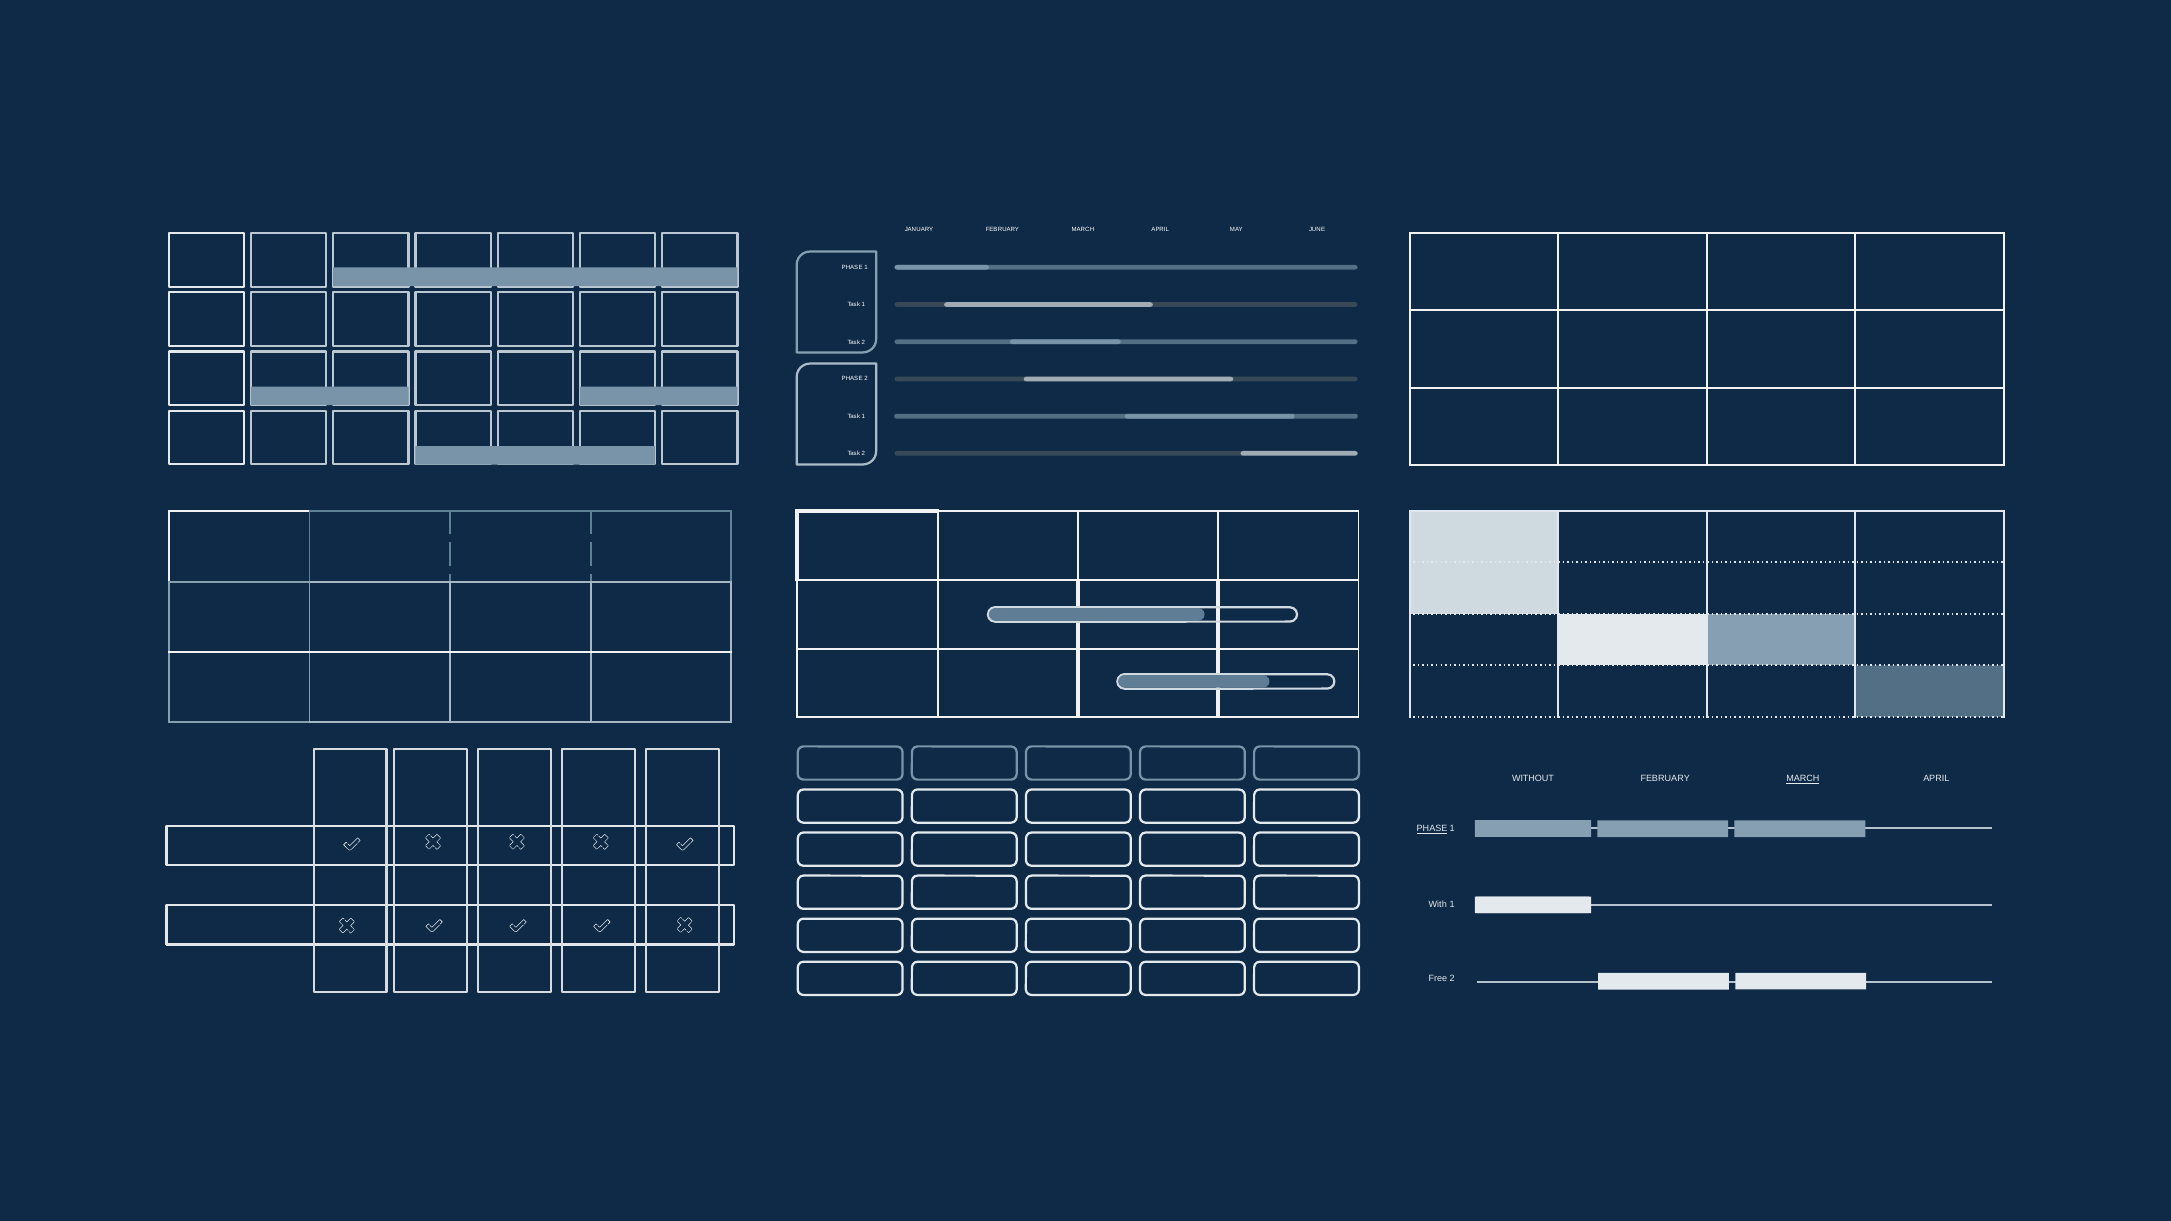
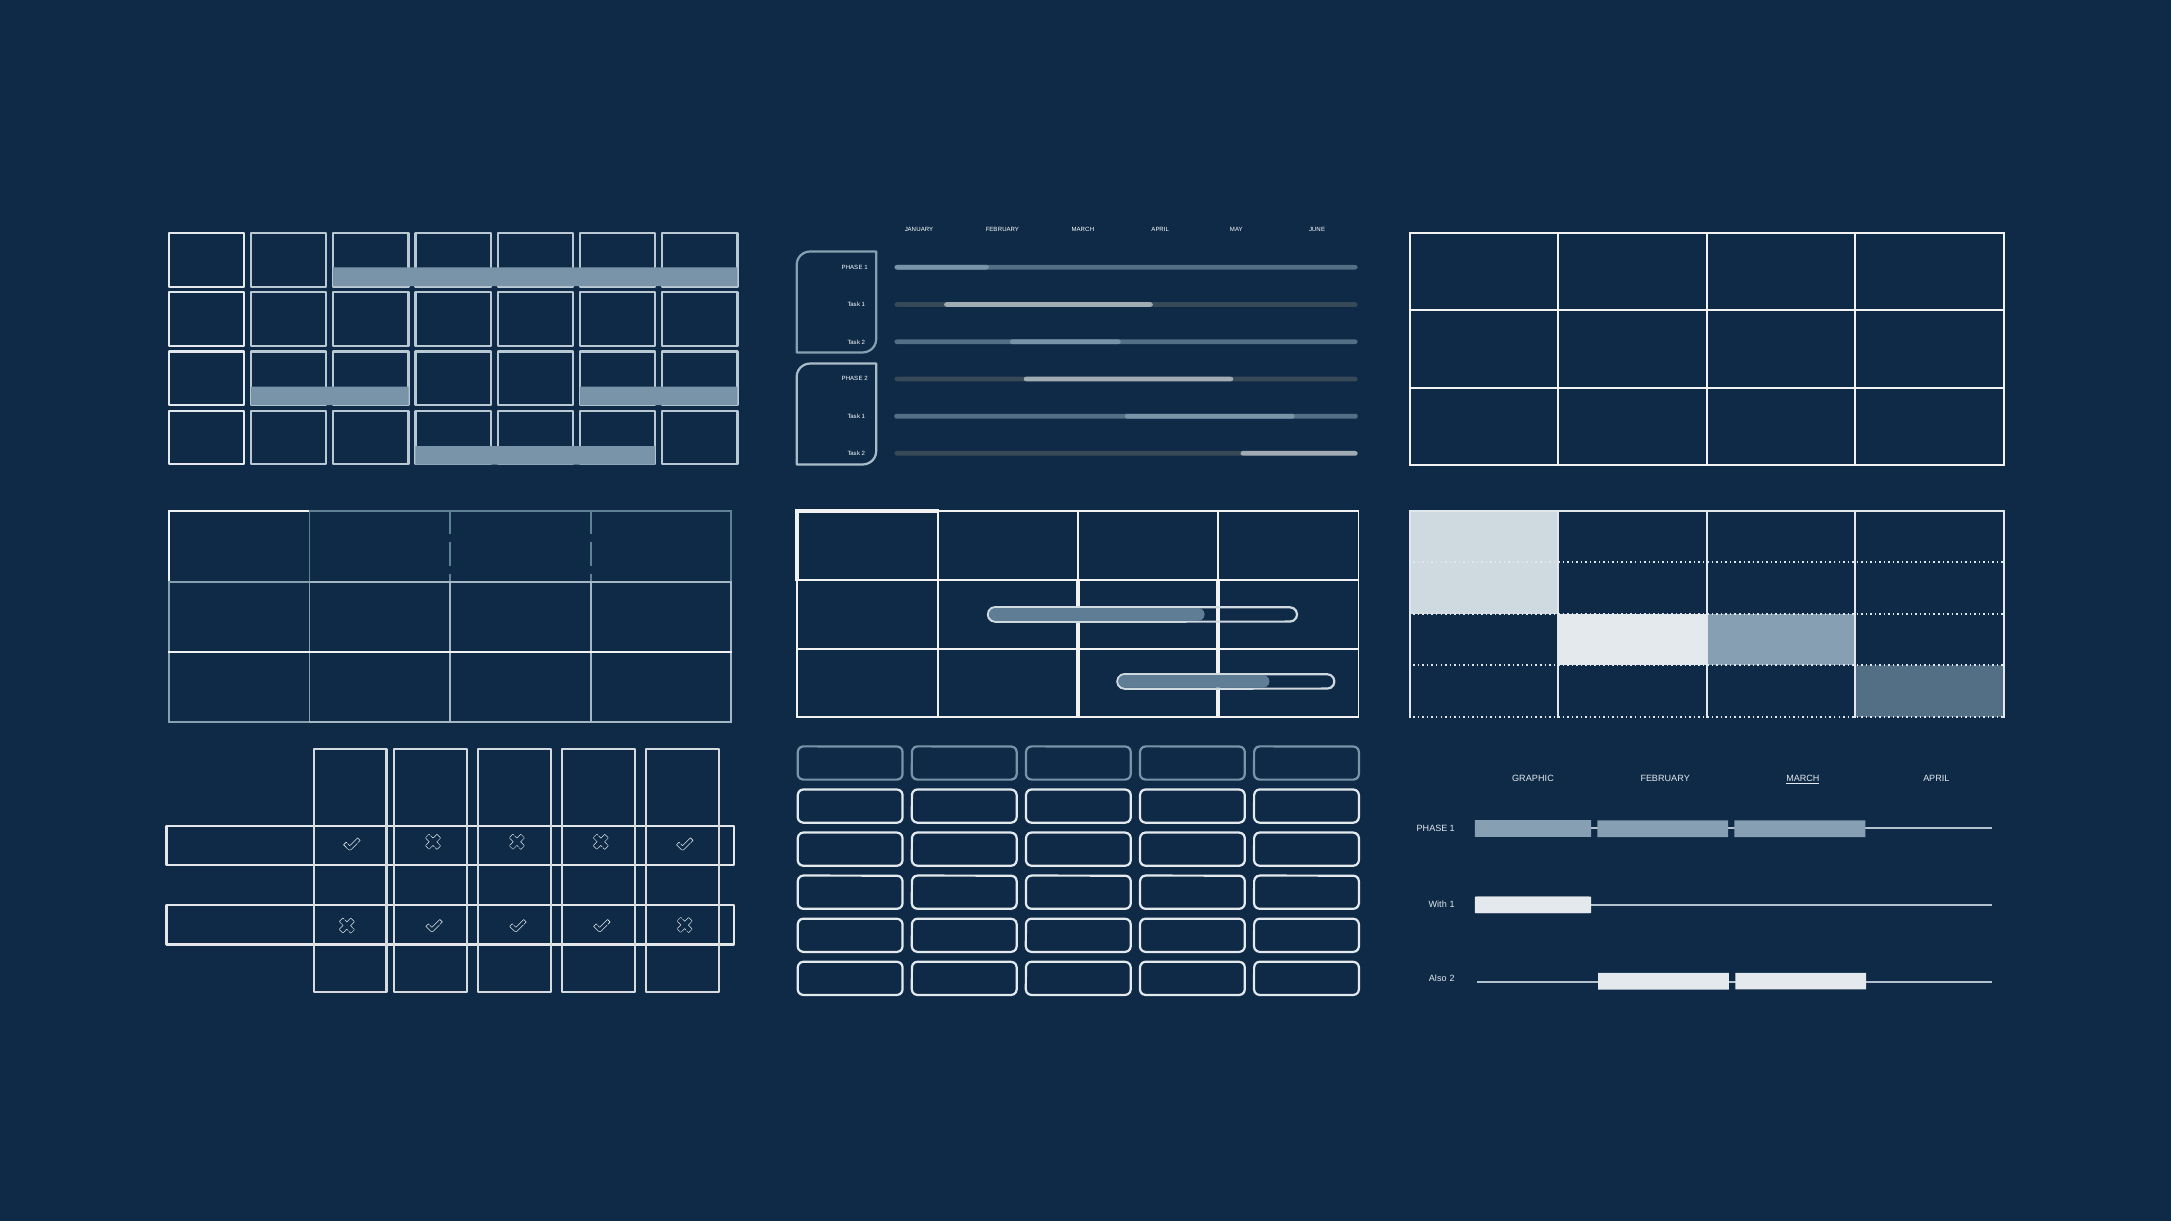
WITHOUT: WITHOUT -> GRAPHIC
PHASE at (1432, 829) underline: present -> none
Free: Free -> Also
